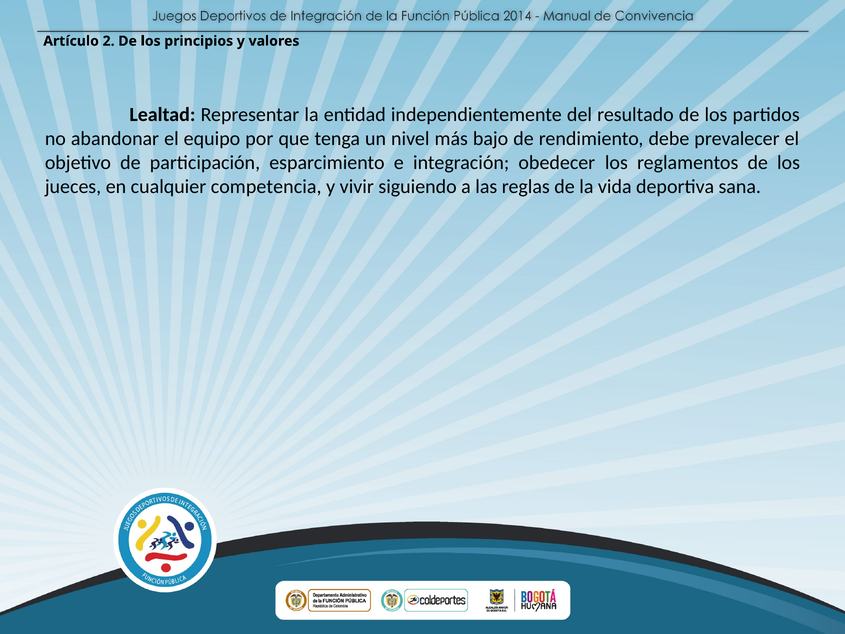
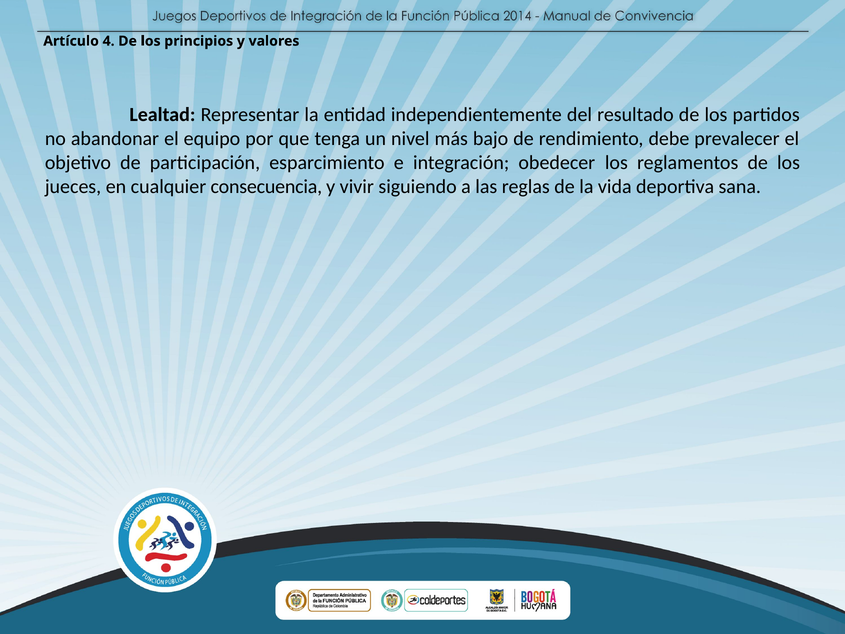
2: 2 -> 4
competencia: competencia -> consecuencia
